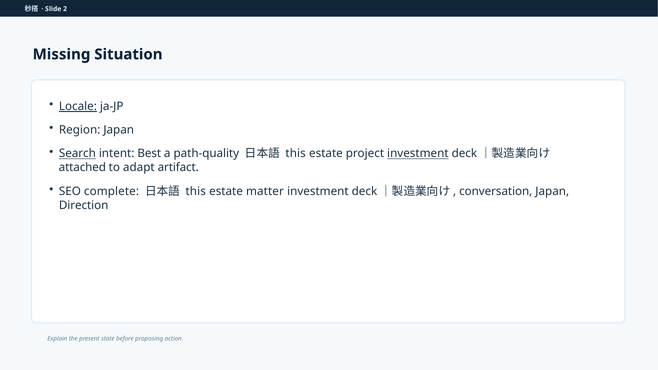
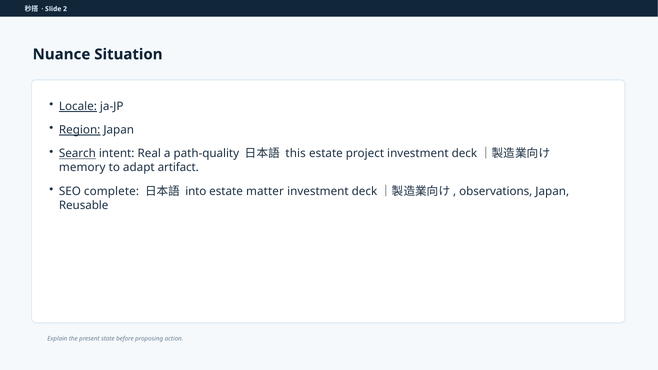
Missing: Missing -> Nuance
Region underline: none -> present
Best: Best -> Real
investment at (418, 154) underline: present -> none
attached: attached -> memory
this at (196, 191): this -> into
conversation: conversation -> observations
Direction: Direction -> Reusable
